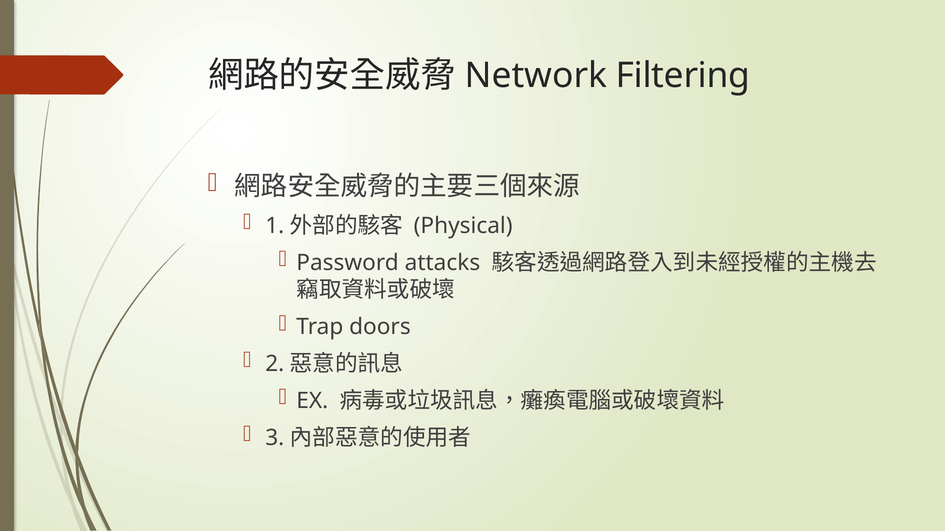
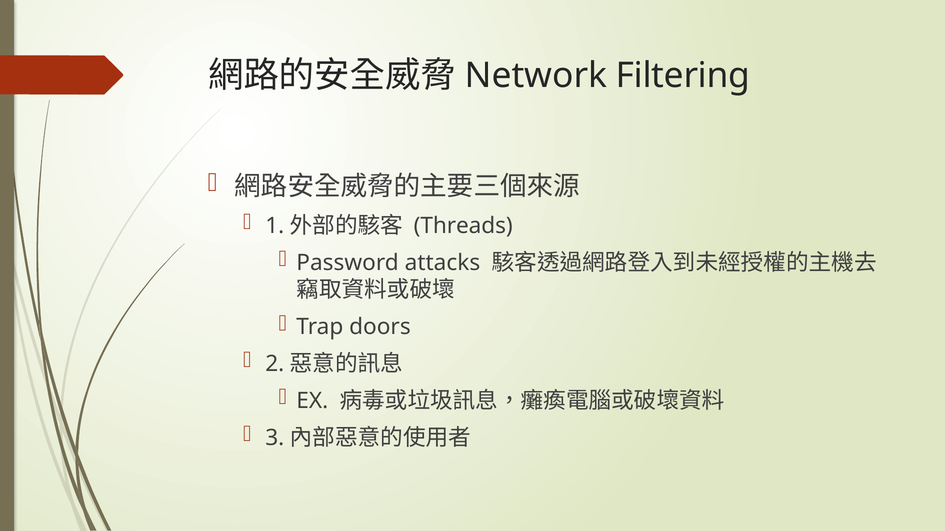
Physical: Physical -> Threads
